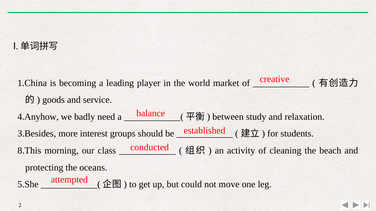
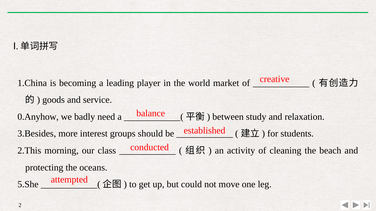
4.Anyhow: 4.Anyhow -> 0.Anyhow
8.This: 8.This -> 2.This
